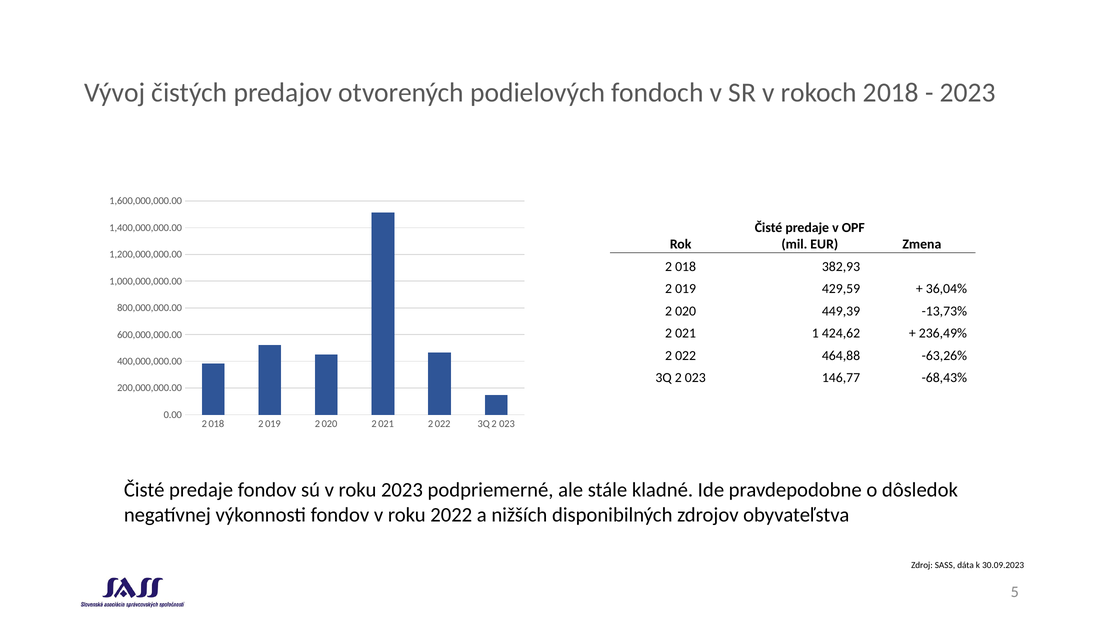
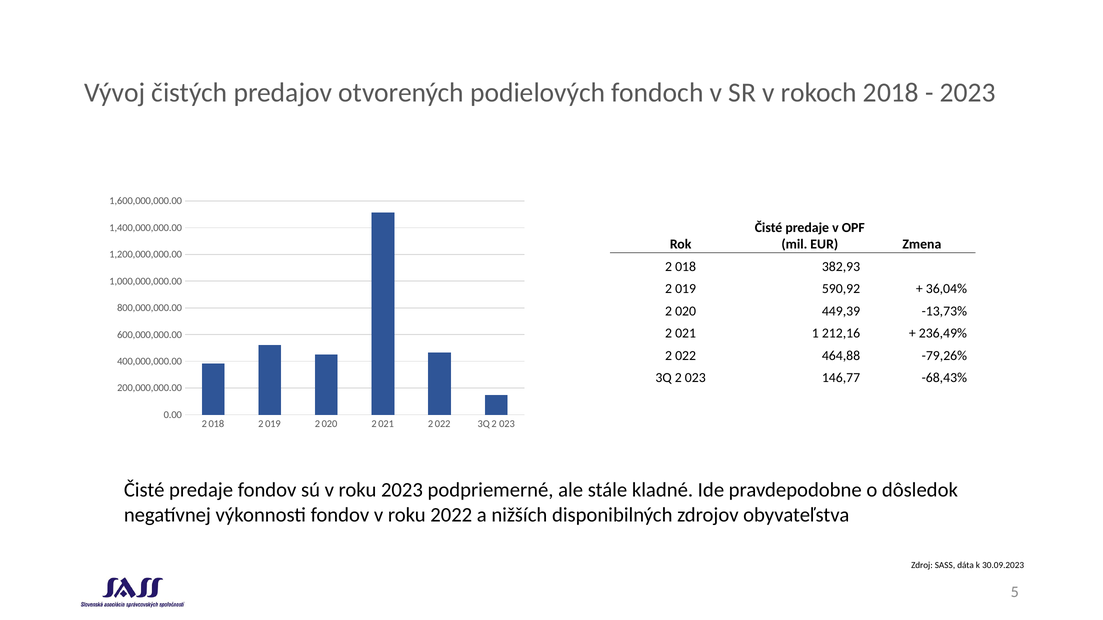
429,59: 429,59 -> 590,92
424,62: 424,62 -> 212,16
-63,26%: -63,26% -> -79,26%
